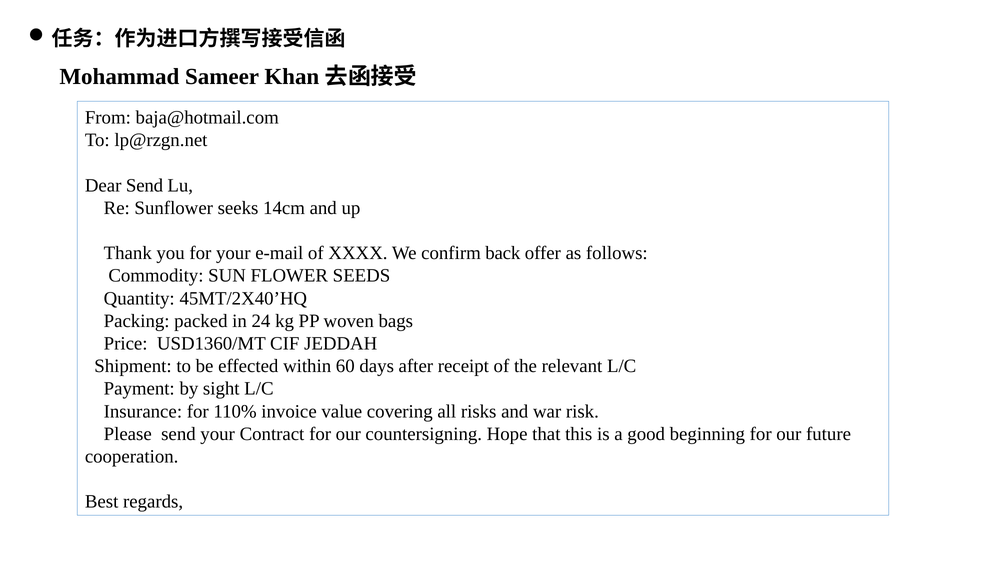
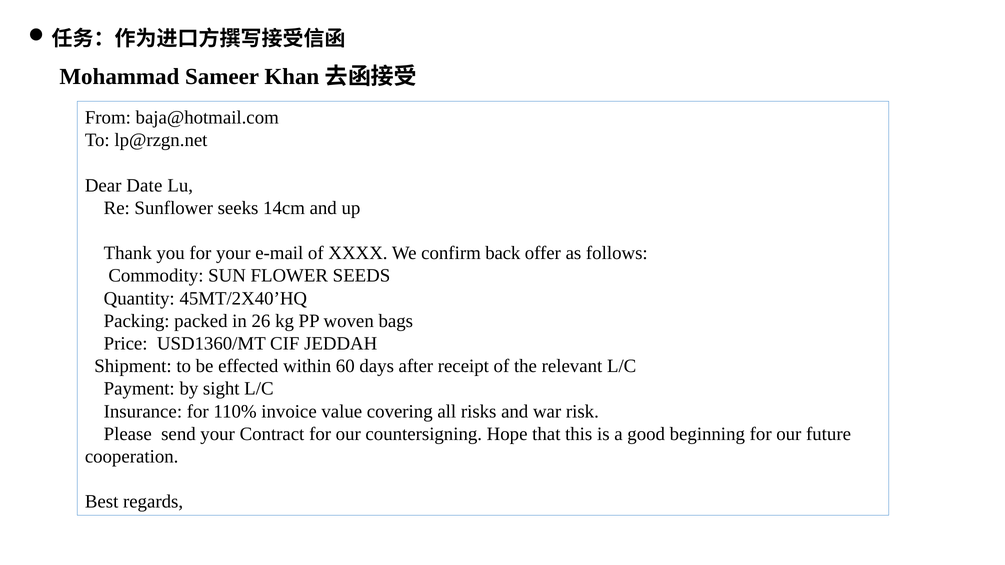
Dear Send: Send -> Date
24: 24 -> 26
